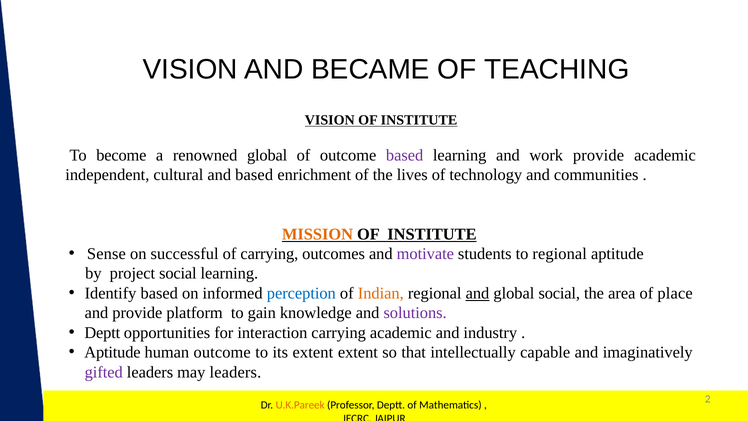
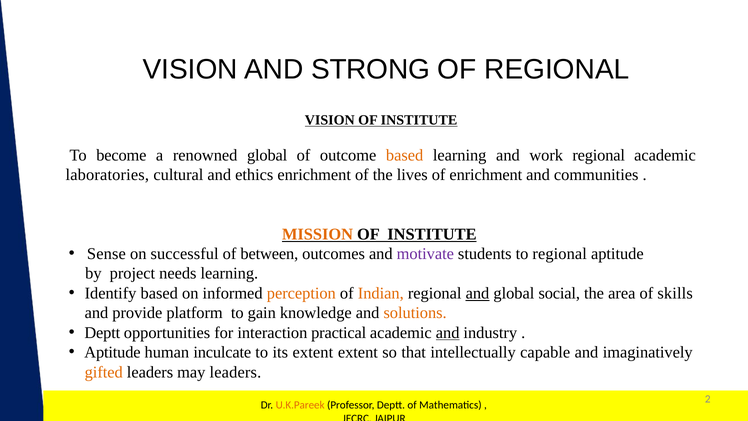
BECAME: BECAME -> STRONG
OF TEACHING: TEACHING -> REGIONAL
based at (405, 155) colour: purple -> orange
work provide: provide -> regional
independent: independent -> laboratories
and based: based -> ethics
of technology: technology -> enrichment
of carrying: carrying -> between
project social: social -> needs
perception colour: blue -> orange
place: place -> skills
solutions colour: purple -> orange
interaction carrying: carrying -> practical
and at (448, 332) underline: none -> present
human outcome: outcome -> inculcate
gifted colour: purple -> orange
